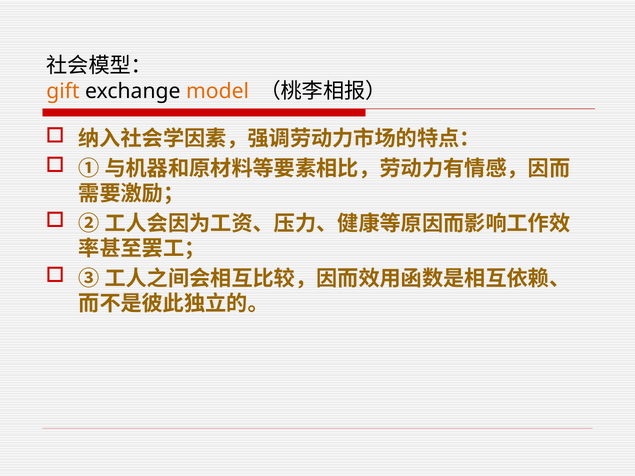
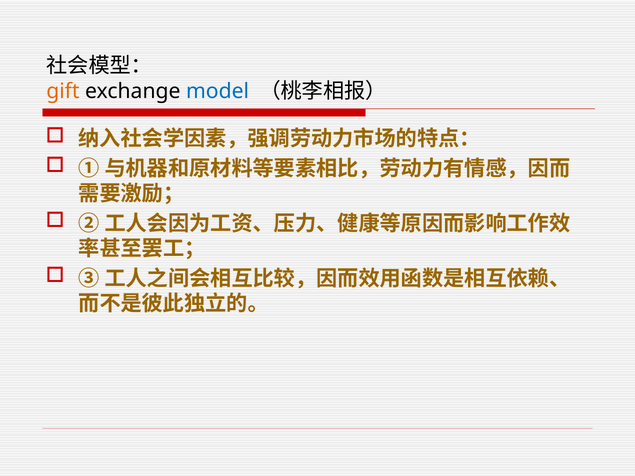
model colour: orange -> blue
